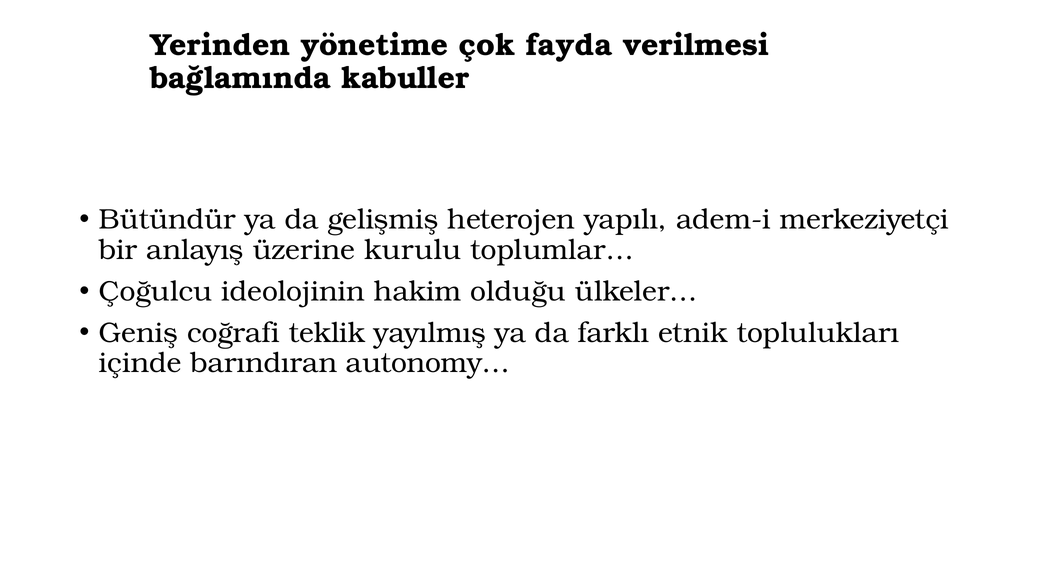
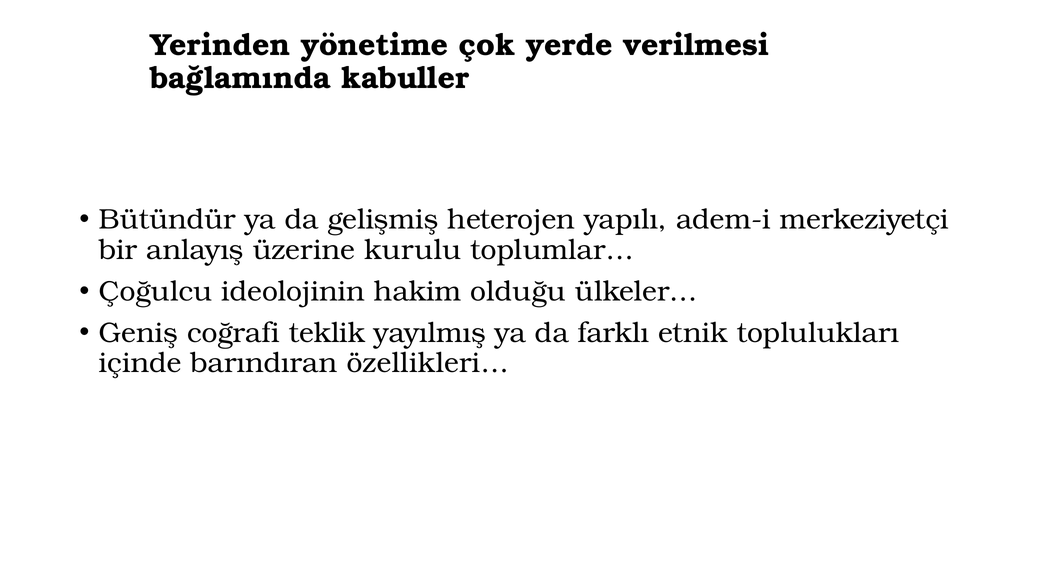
fayda: fayda -> yerde
autonomy…: autonomy… -> özellikleri…
